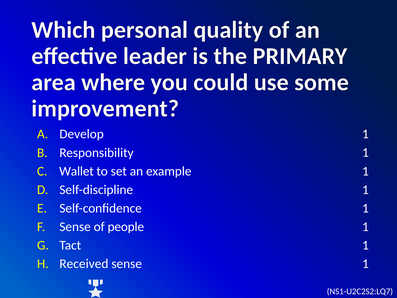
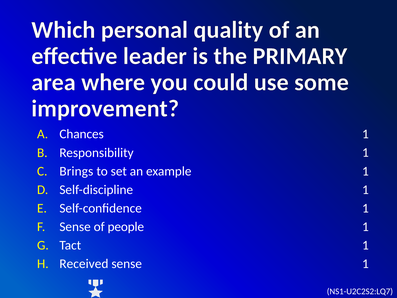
Develop: Develop -> Chances
Wallet: Wallet -> Brings
